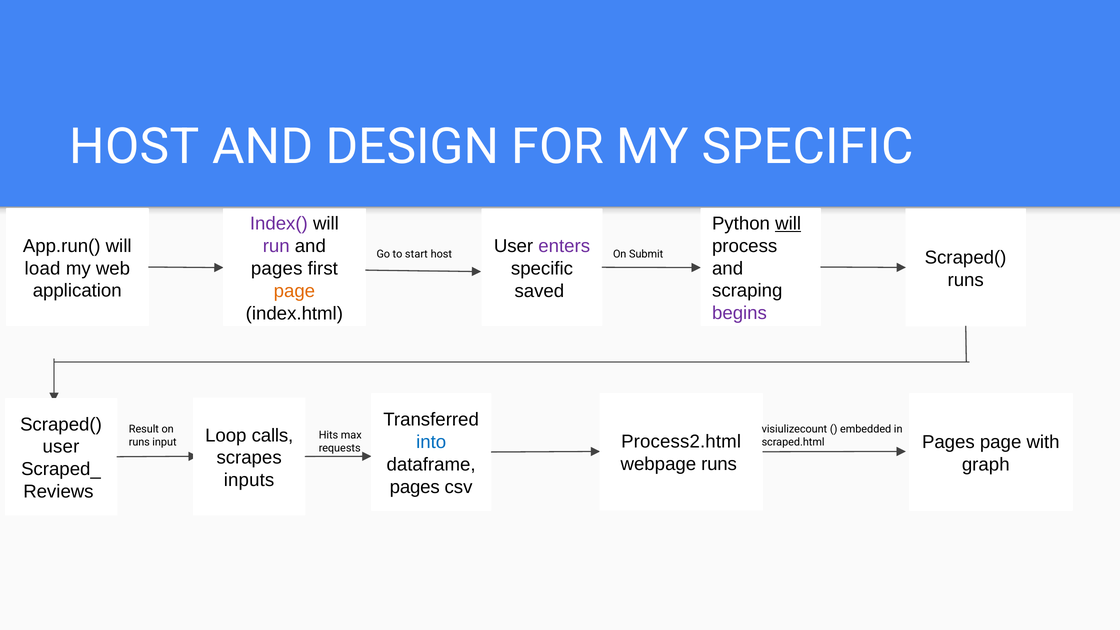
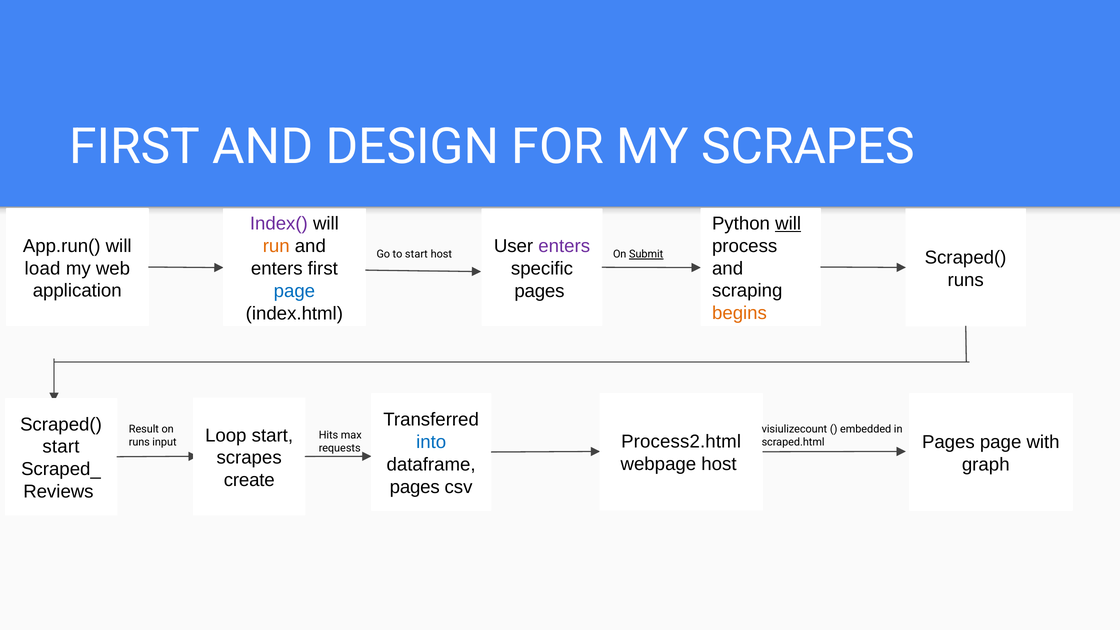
HOST at (134, 147): HOST -> FIRST
MY SPECIFIC: SPECIFIC -> SCRAPES
run colour: purple -> orange
Submit underline: none -> present
pages at (277, 269): pages -> enters
page at (294, 291) colour: orange -> blue
saved at (539, 291): saved -> pages
begins colour: purple -> orange
Loop calls: calls -> start
user at (61, 447): user -> start
webpage runs: runs -> host
inputs: inputs -> create
